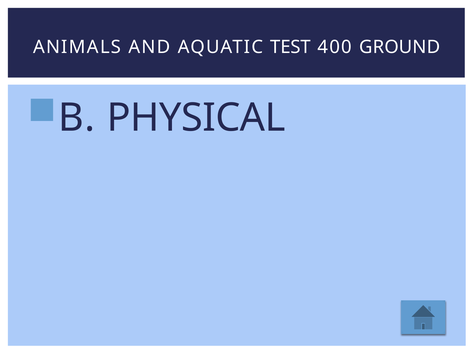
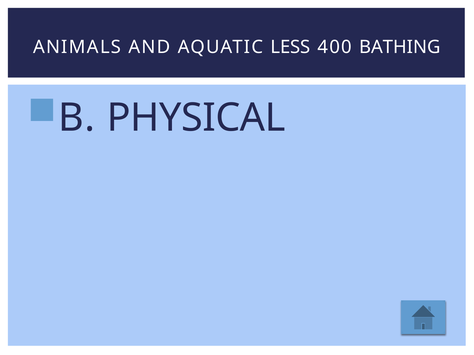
TEST: TEST -> LESS
GROUND: GROUND -> BATHING
